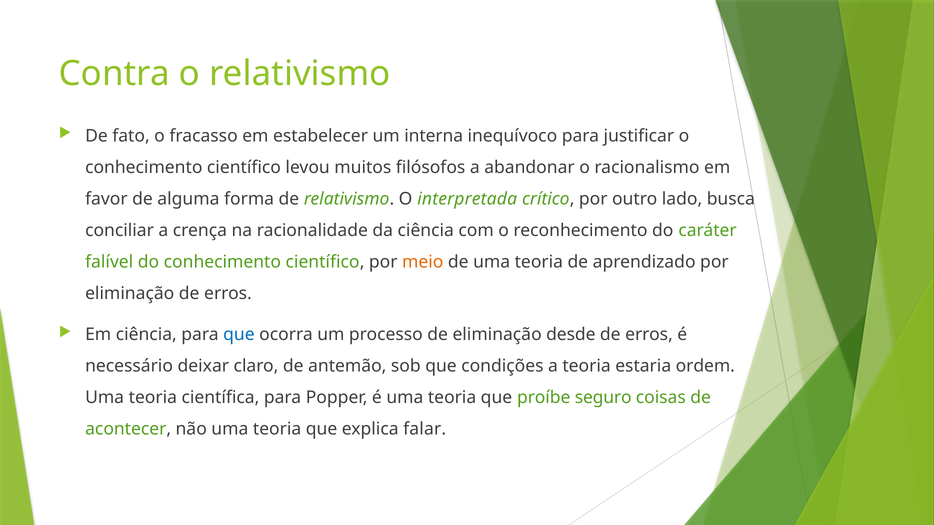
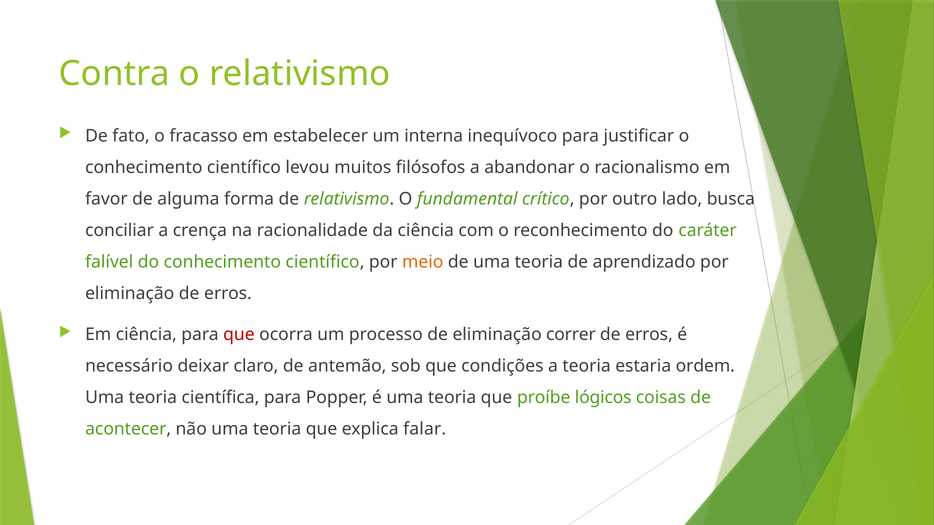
interpretada: interpretada -> fundamental
que at (239, 335) colour: blue -> red
desde: desde -> correr
seguro: seguro -> lógicos
